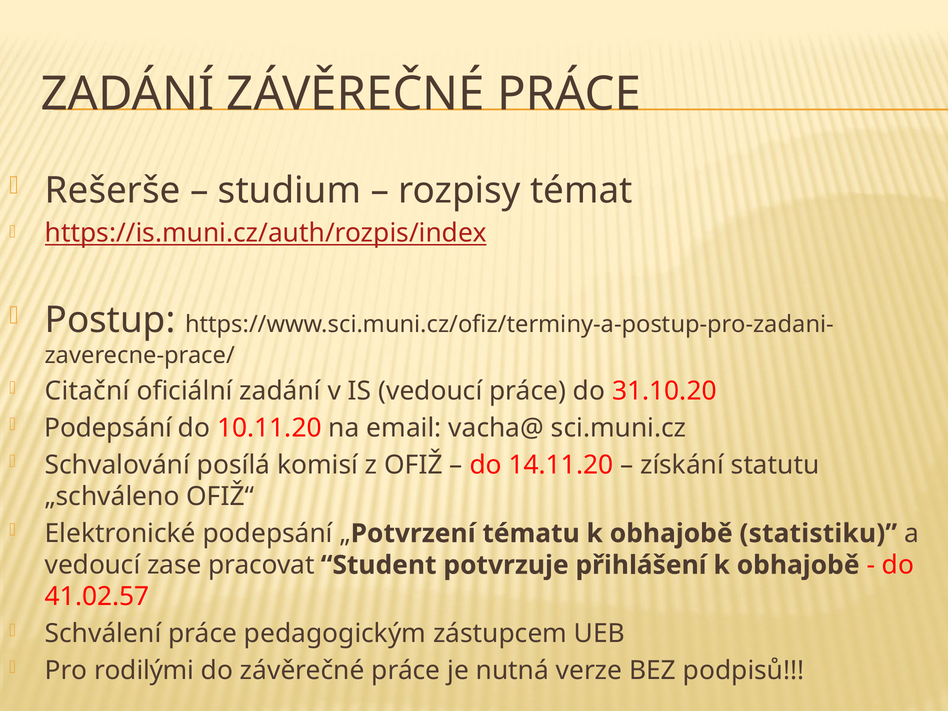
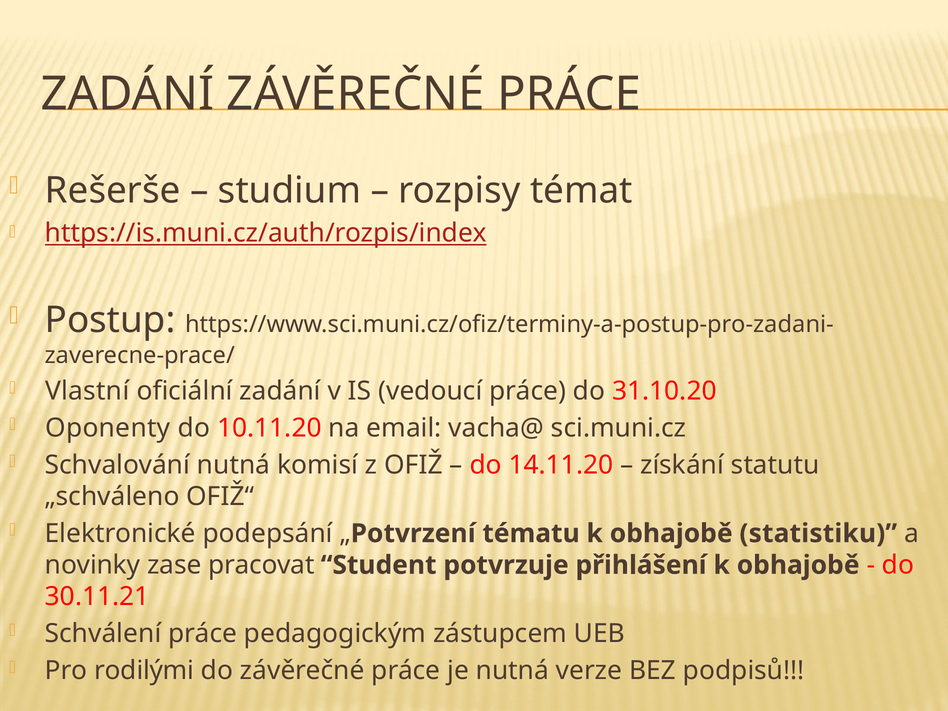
Citační: Citační -> Vlastní
Podepsání at (108, 428): Podepsání -> Oponenty
Schvalování posílá: posílá -> nutná
vedoucí at (93, 565): vedoucí -> novinky
41.02.57: 41.02.57 -> 30.11.21
